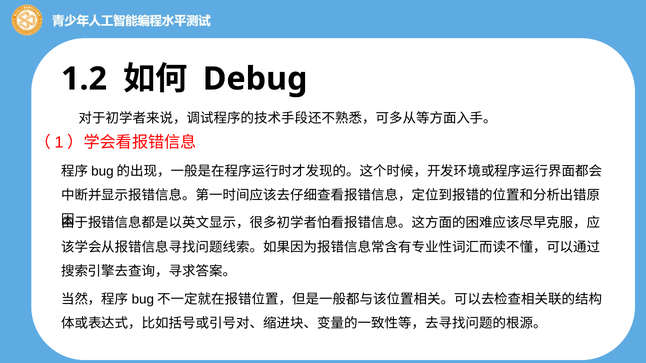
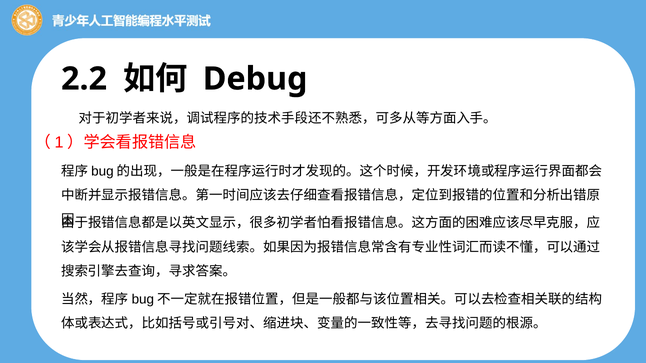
1.2: 1.2 -> 2.2
